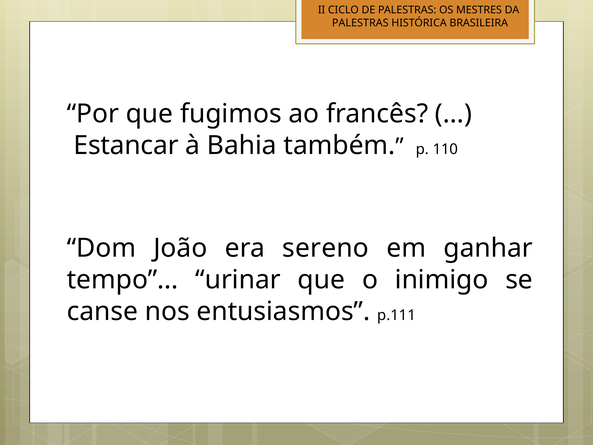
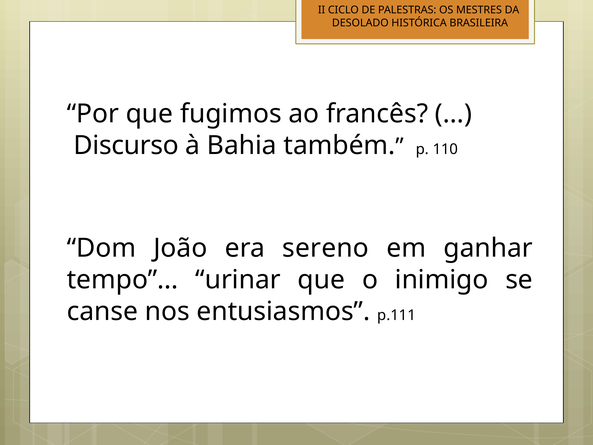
PALESTRAS at (360, 23): PALESTRAS -> DESOLADO
Estancar: Estancar -> Discurso
